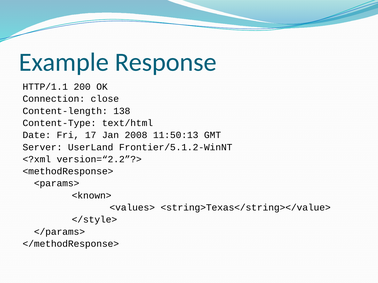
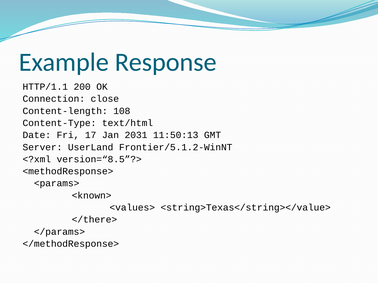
138: 138 -> 108
2008: 2008 -> 2031
version=“2.2”?>: version=“2.2”?> -> version=“8.5”?>
</style>: </style> -> </there>
